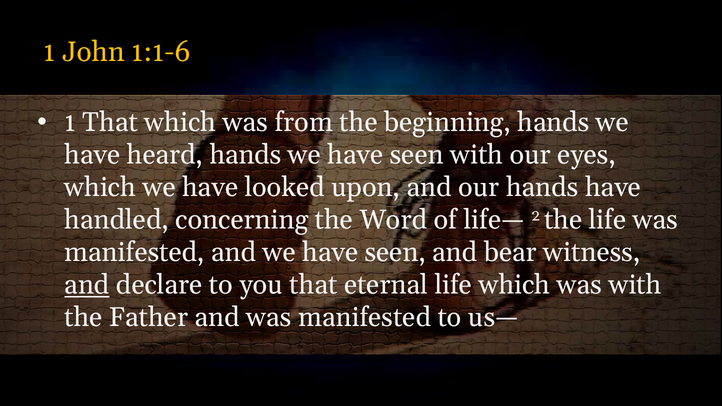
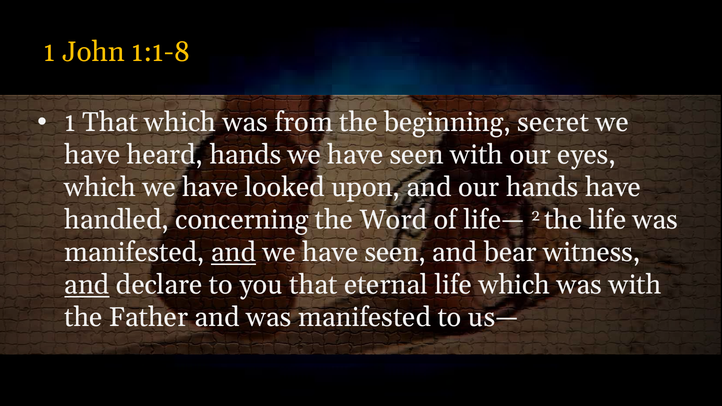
1:1-6: 1:1-6 -> 1:1-8
beginning hands: hands -> secret
and at (234, 253) underline: none -> present
